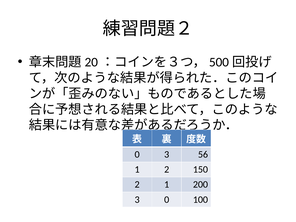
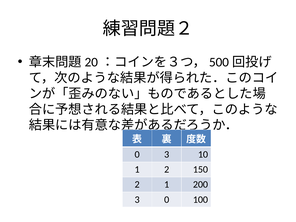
56: 56 -> 10
